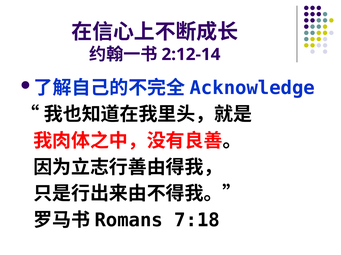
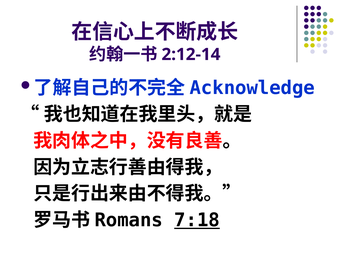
7:18 underline: none -> present
